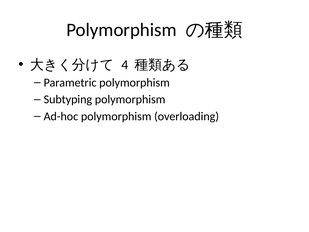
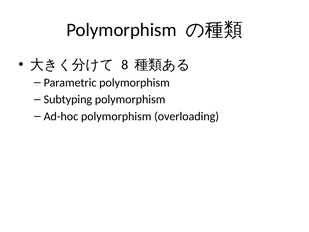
4: 4 -> 8
